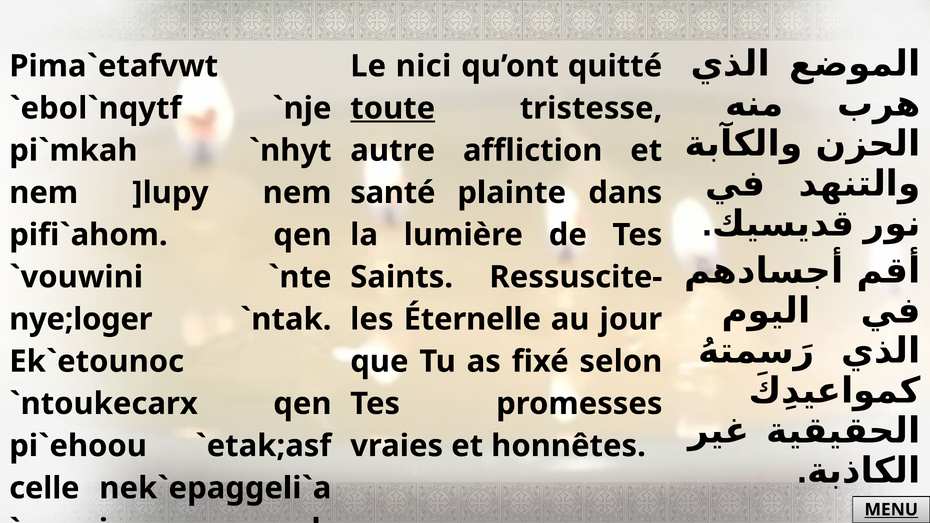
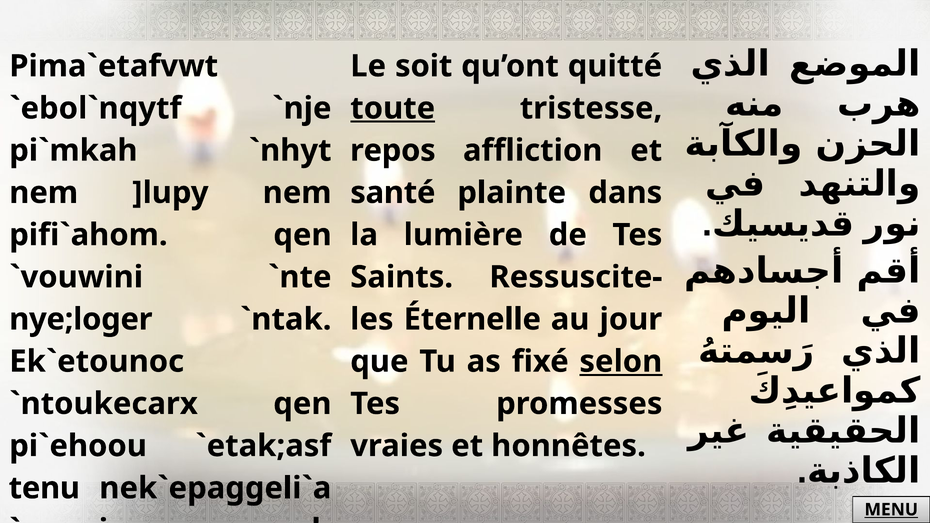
nici: nici -> soit
autre: autre -> repos
selon underline: none -> present
celle: celle -> tenu
